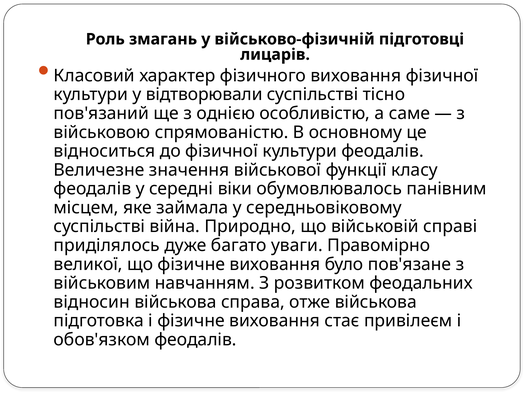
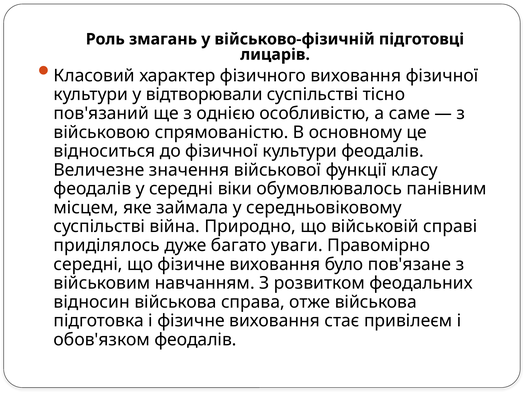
великої at (88, 264): великої -> середні
